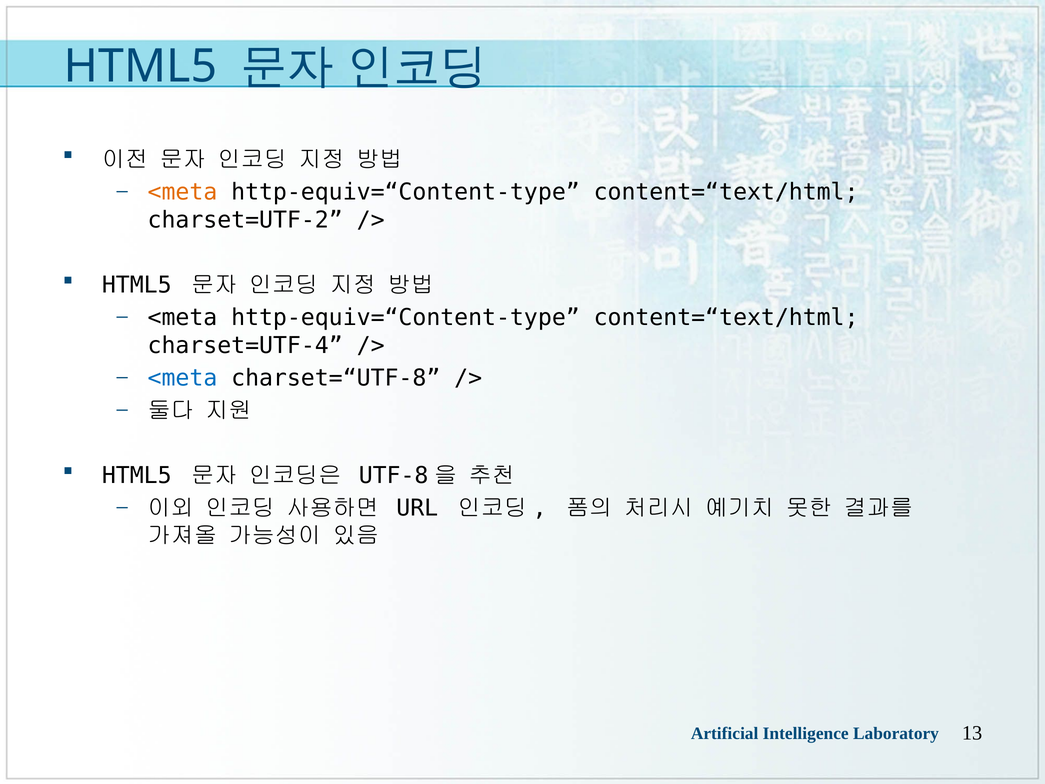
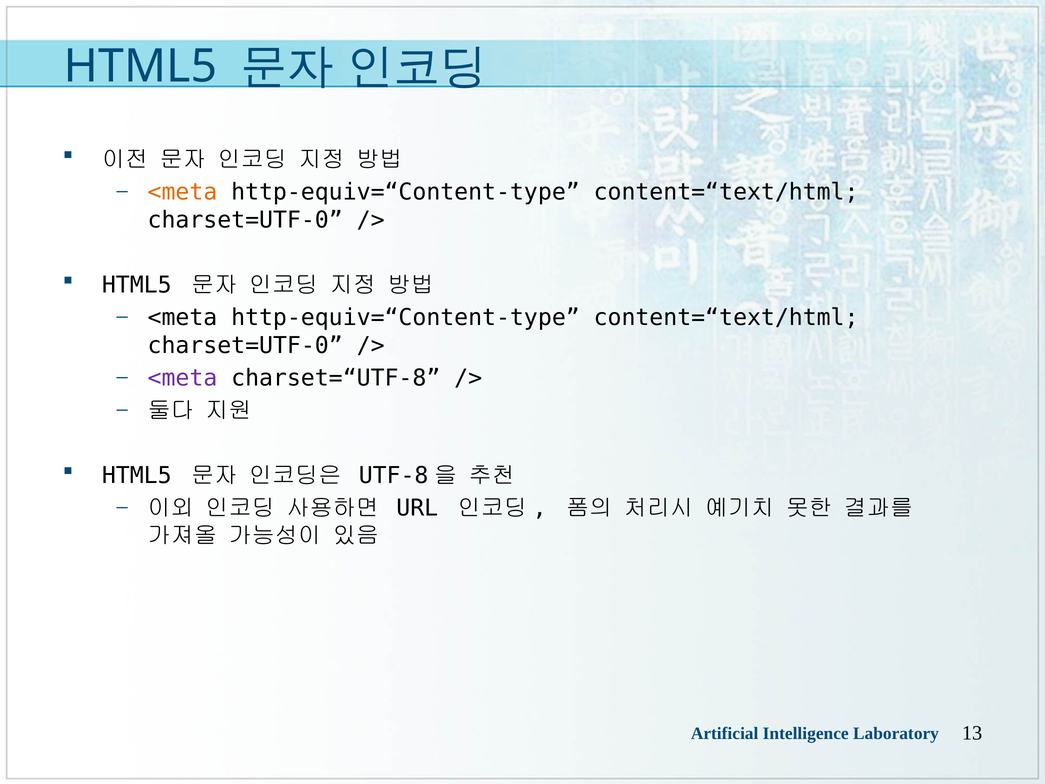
charset=UTF-2 at (245, 220): charset=UTF-2 -> charset=UTF-0
charset=UTF-4 at (245, 345): charset=UTF-4 -> charset=UTF-0
<meta at (182, 378) colour: blue -> purple
